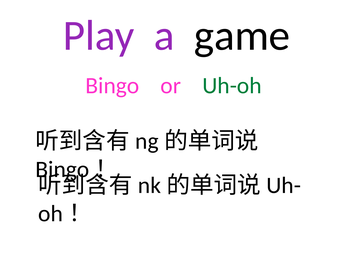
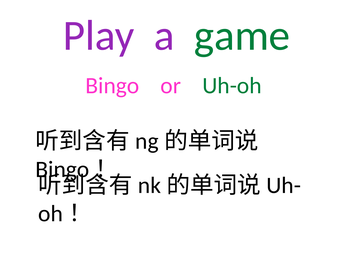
game colour: black -> green
